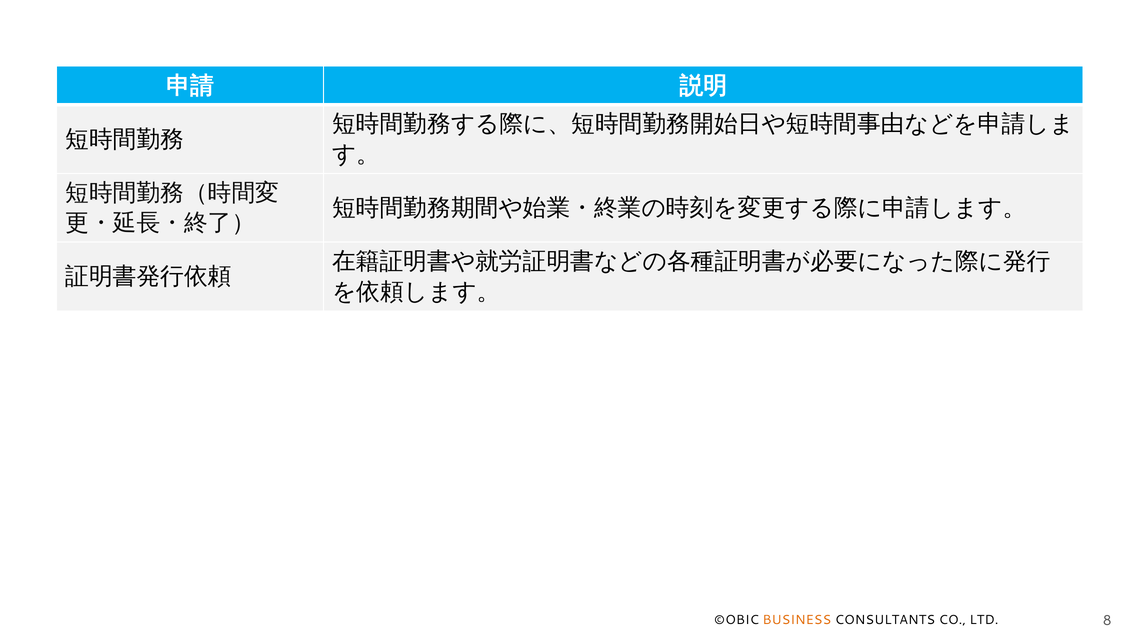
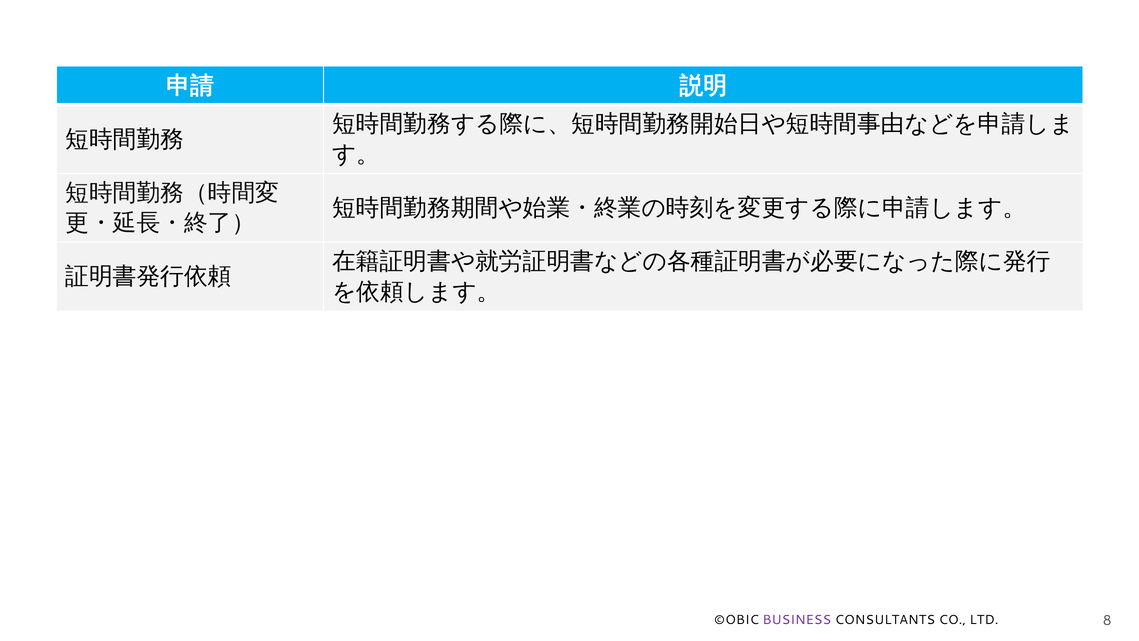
BUSINESS colour: orange -> purple
